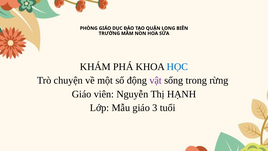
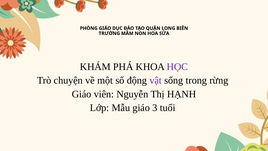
HỌC colour: blue -> purple
